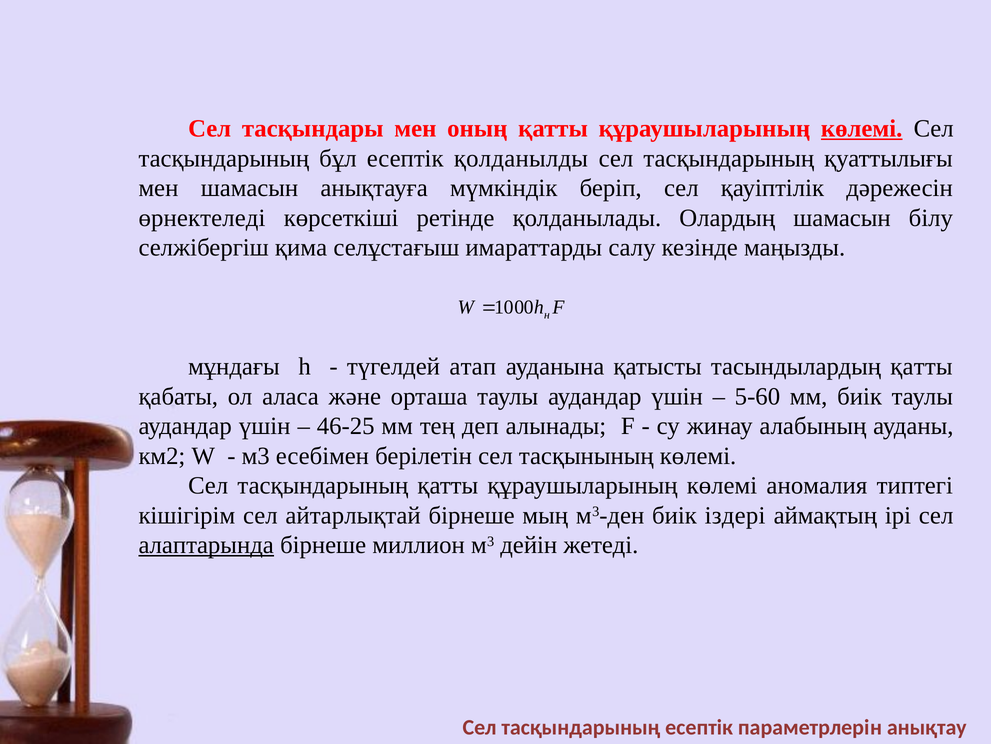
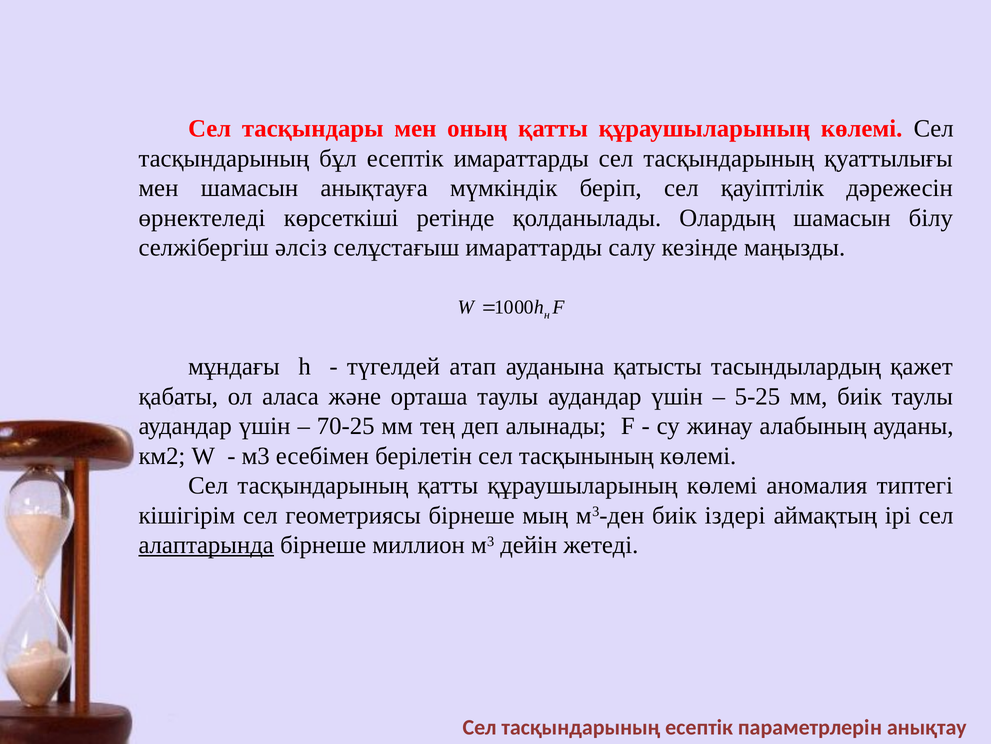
көлемі at (862, 129) underline: present -> none
есептік қолданылды: қолданылды -> имараттарды
қима: қима -> әлсіз
тасындылардың қатты: қатты -> қажет
5-60: 5-60 -> 5-25
46-25: 46-25 -> 70-25
айтарлықтай: айтарлықтай -> геометриясы
